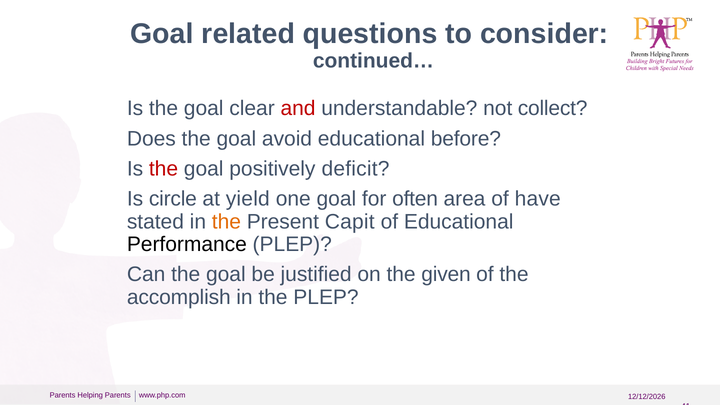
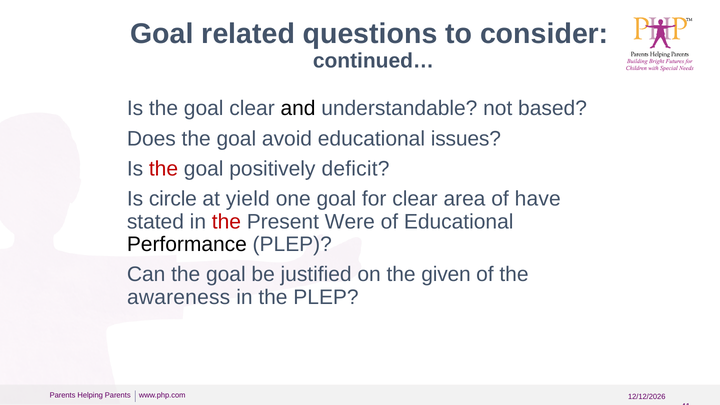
and colour: red -> black
collect: collect -> based
before: before -> issues
for often: often -> clear
the at (226, 222) colour: orange -> red
Capit: Capit -> Were
accomplish: accomplish -> awareness
